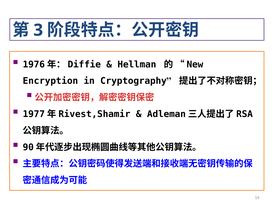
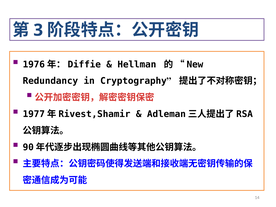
Encryption: Encryption -> Redundancy
